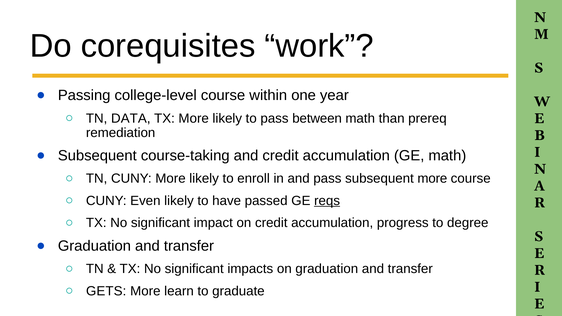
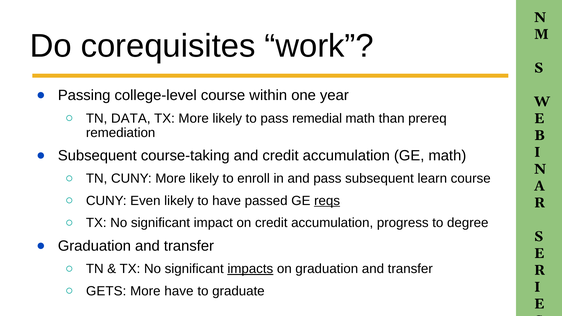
between: between -> remedial
subsequent more: more -> learn
impacts underline: none -> present
More learn: learn -> have
